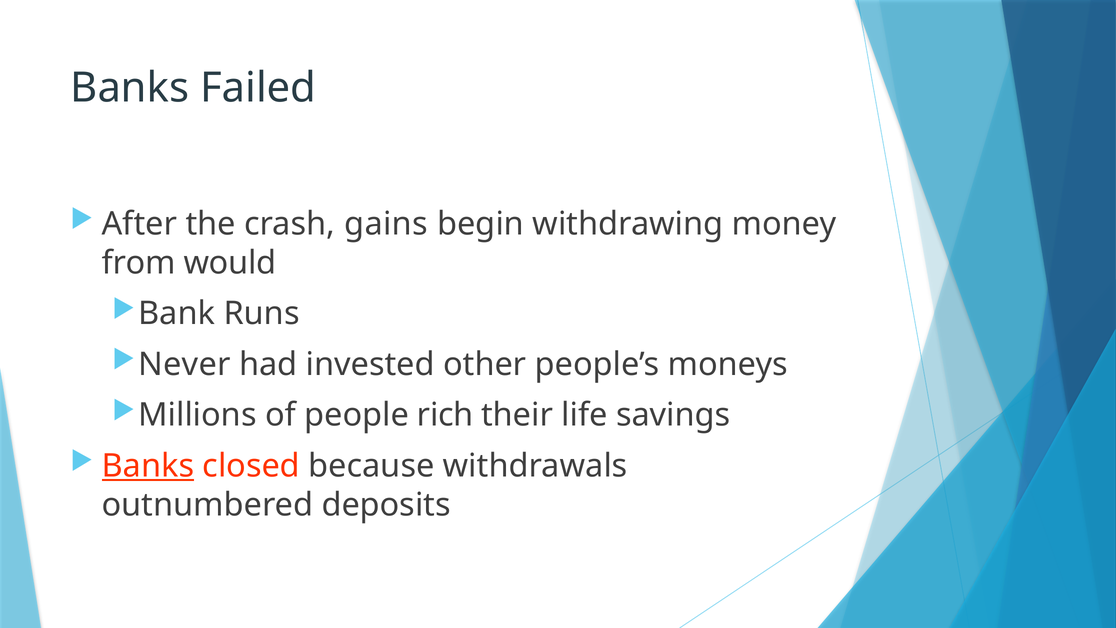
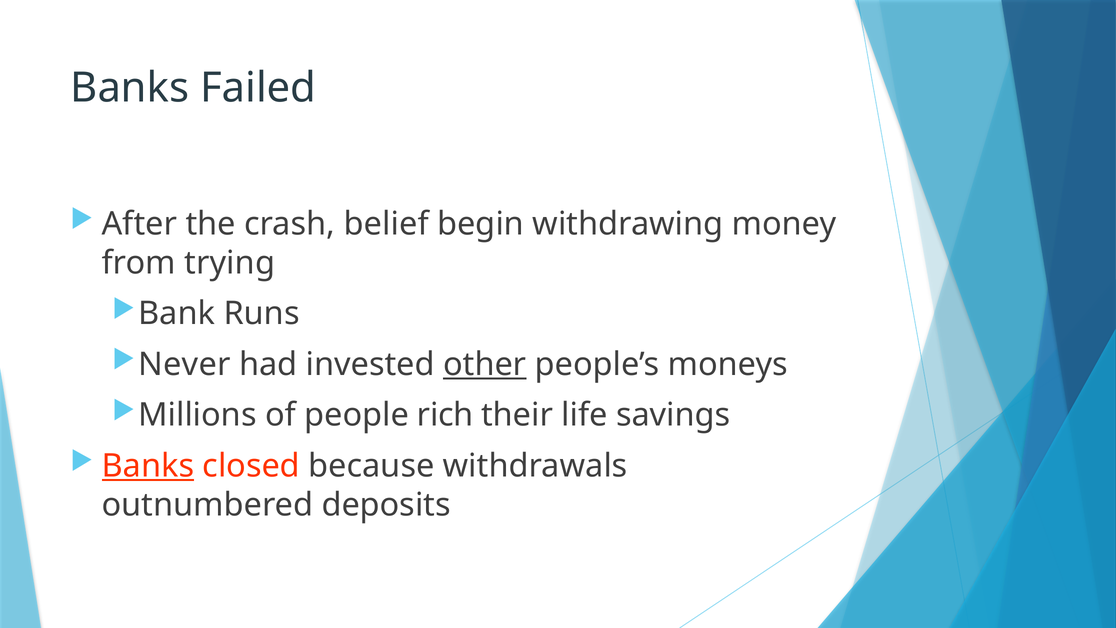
gains: gains -> belief
would: would -> trying
other underline: none -> present
